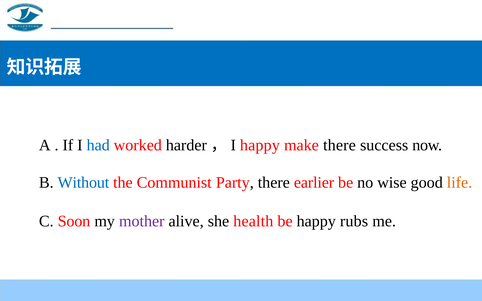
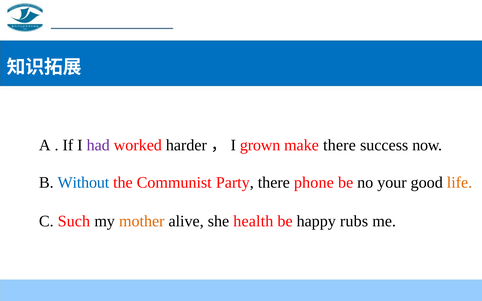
had colour: blue -> purple
harder，I happy: happy -> grown
earlier: earlier -> phone
wise: wise -> your
Soon: Soon -> Such
mother colour: purple -> orange
